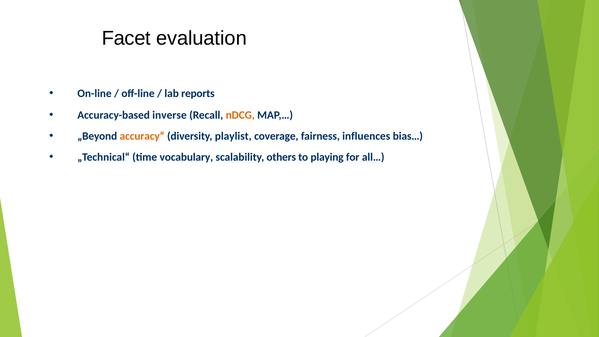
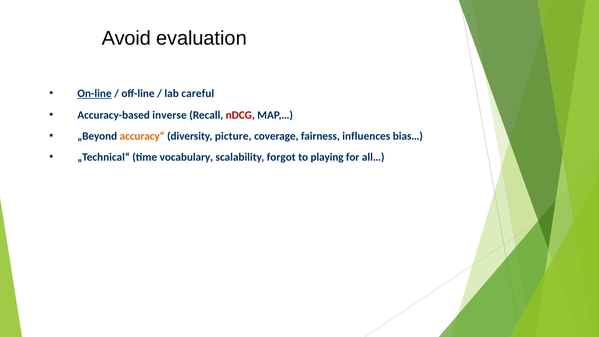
Facet: Facet -> Avoid
On-line underline: none -> present
reports: reports -> careful
nDCG colour: orange -> red
playlist: playlist -> picture
others: others -> forgot
